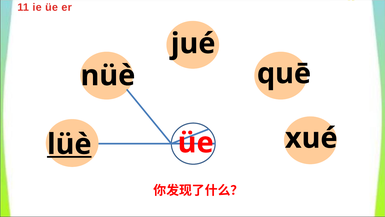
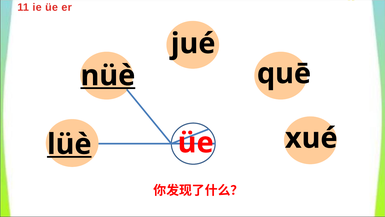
nüè underline: none -> present
